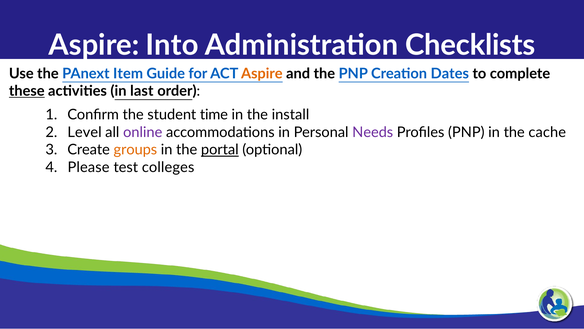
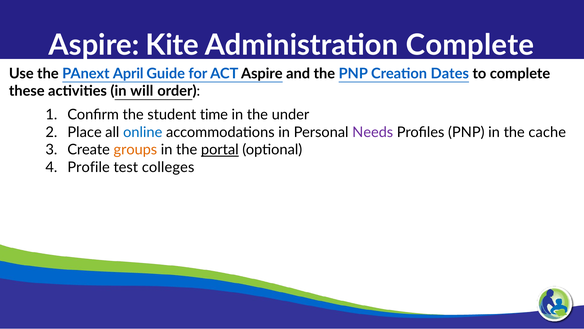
Into: Into -> Kite
Administration Checklists: Checklists -> Complete
Item: Item -> April
Aspire at (262, 73) colour: orange -> black
these underline: present -> none
last: last -> will
install: install -> under
Level: Level -> Place
online colour: purple -> blue
Please: Please -> Profile
